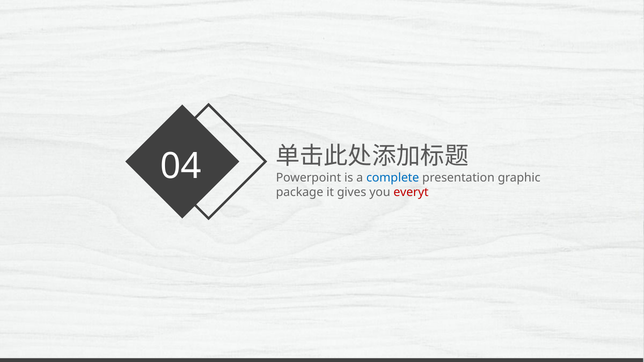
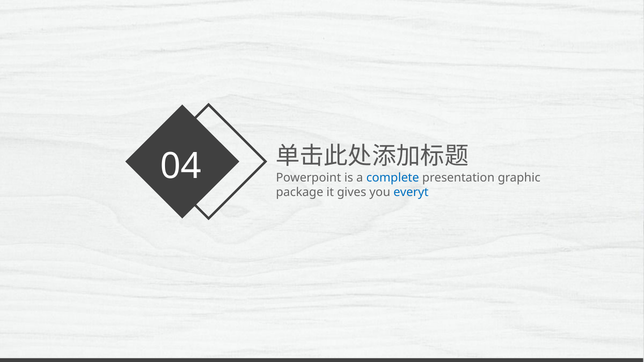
everyt colour: red -> blue
